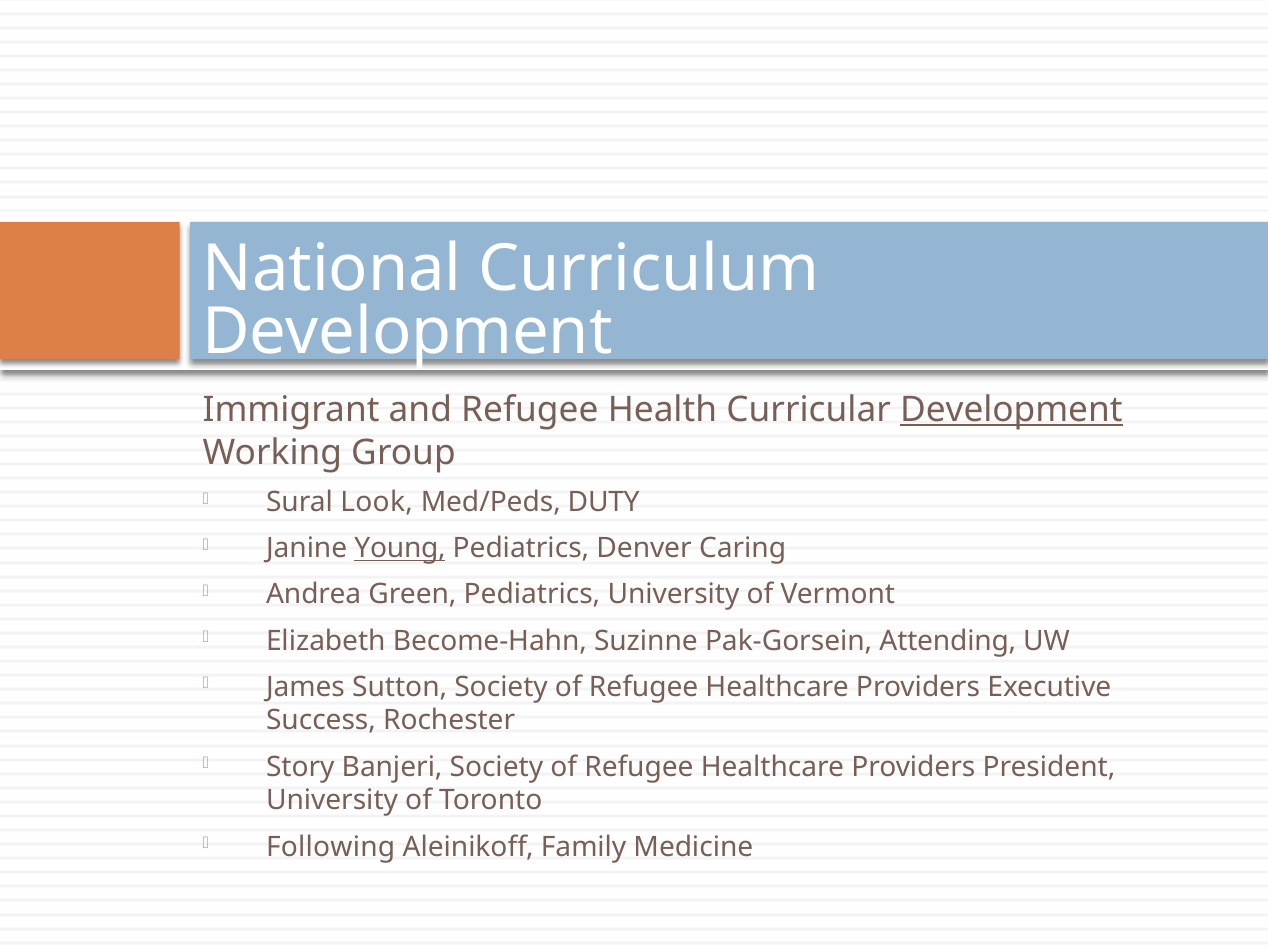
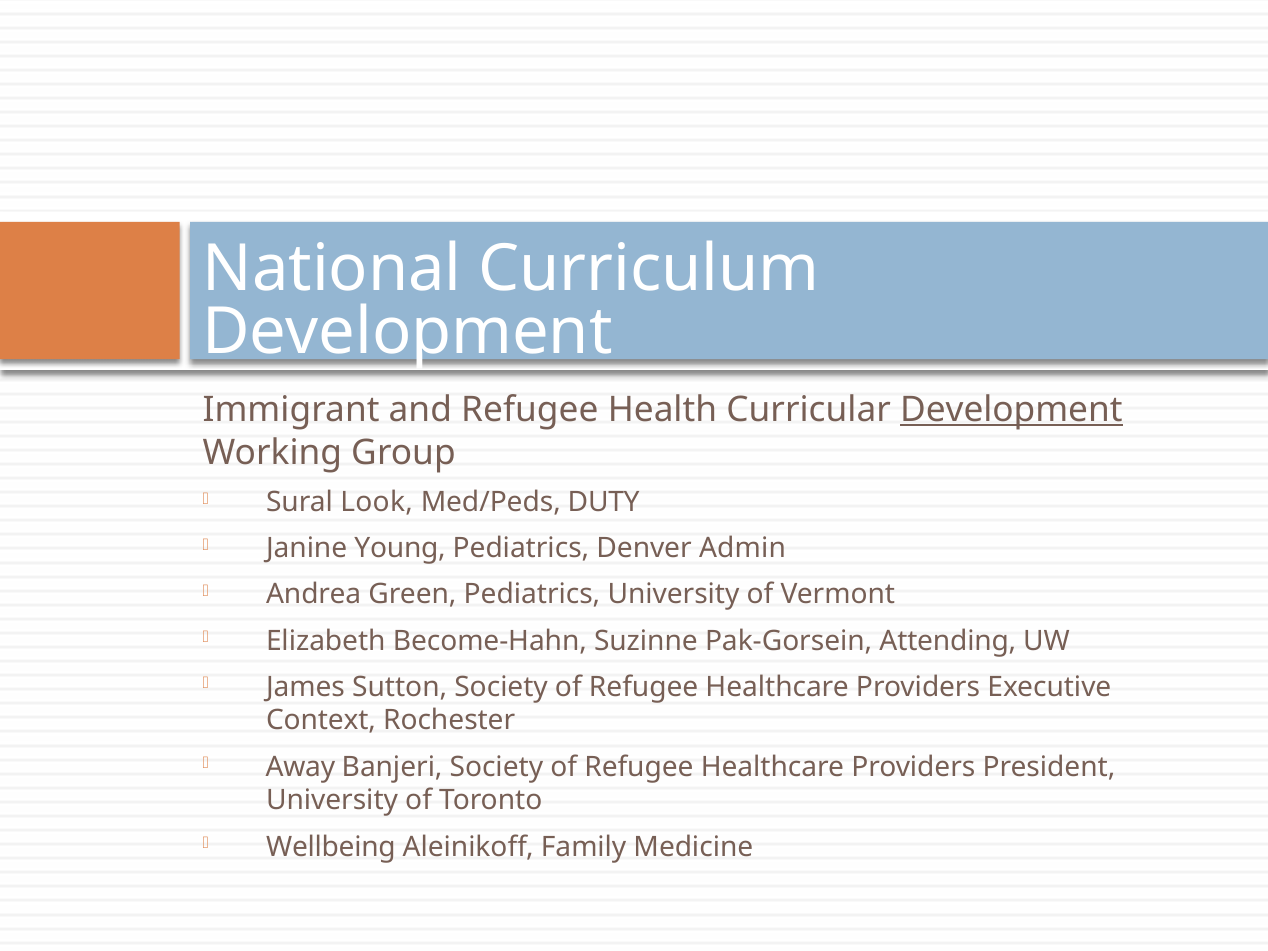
Young underline: present -> none
Caring: Caring -> Admin
Success: Success -> Context
Story: Story -> Away
Following: Following -> Wellbeing
